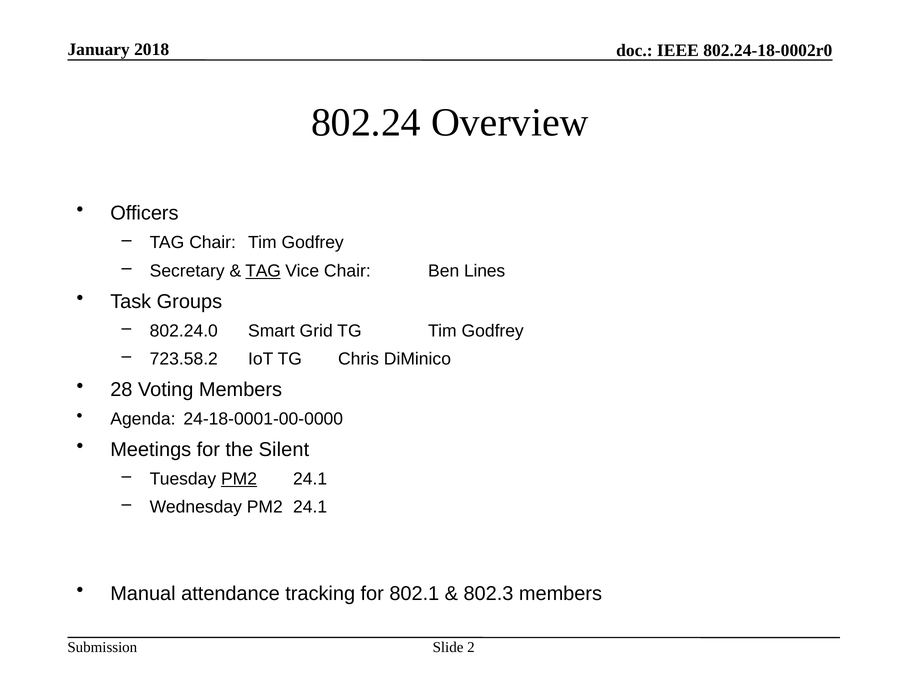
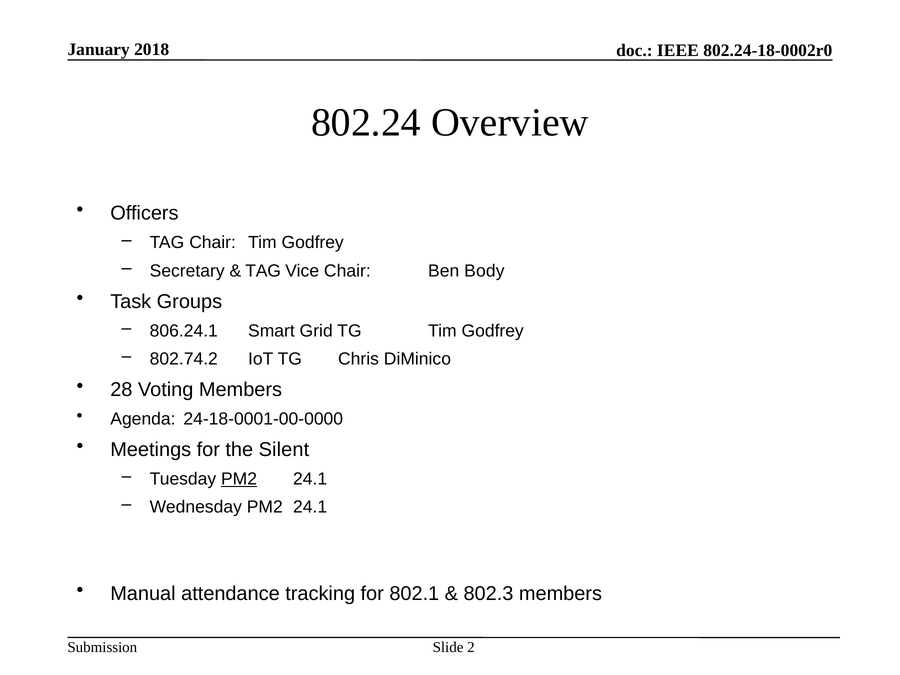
TAG at (263, 271) underline: present -> none
Lines: Lines -> Body
802.24.0: 802.24.0 -> 806.24.1
723.58.2: 723.58.2 -> 802.74.2
